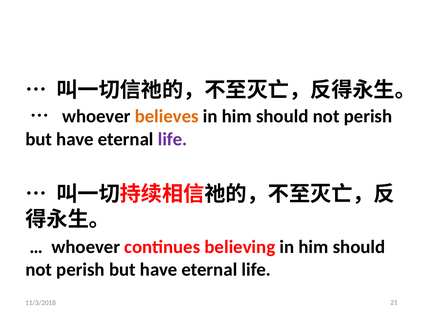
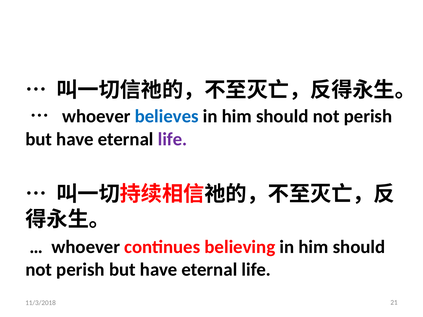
believes colour: orange -> blue
